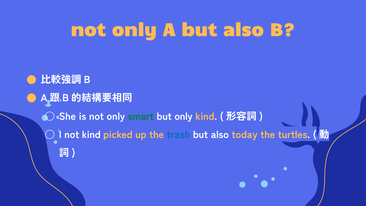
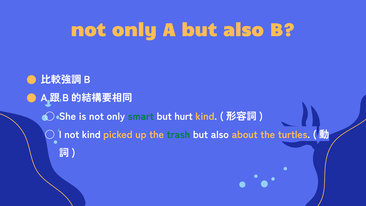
but only: only -> hurt
trash colour: blue -> green
today: today -> about
